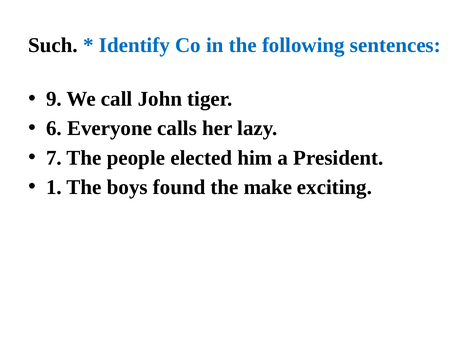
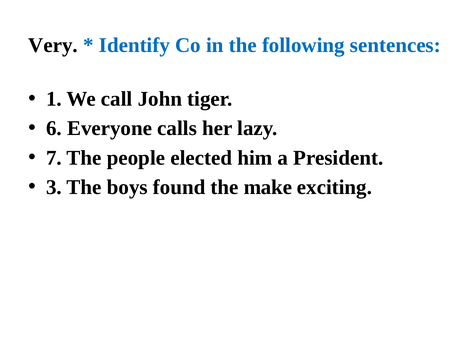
Such: Such -> Very
9: 9 -> 1
1: 1 -> 3
